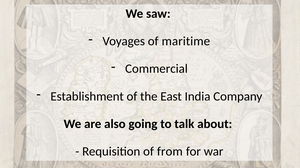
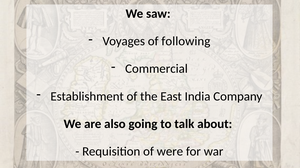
maritime: maritime -> following
from: from -> were
